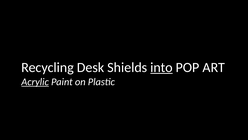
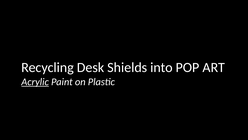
into underline: present -> none
